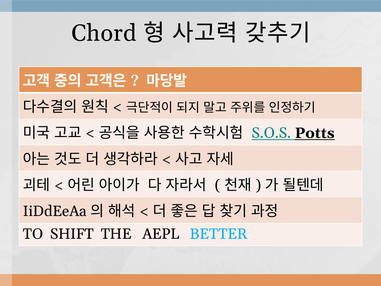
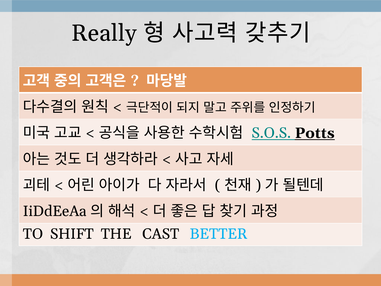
Chord: Chord -> Really
AEPL: AEPL -> CAST
